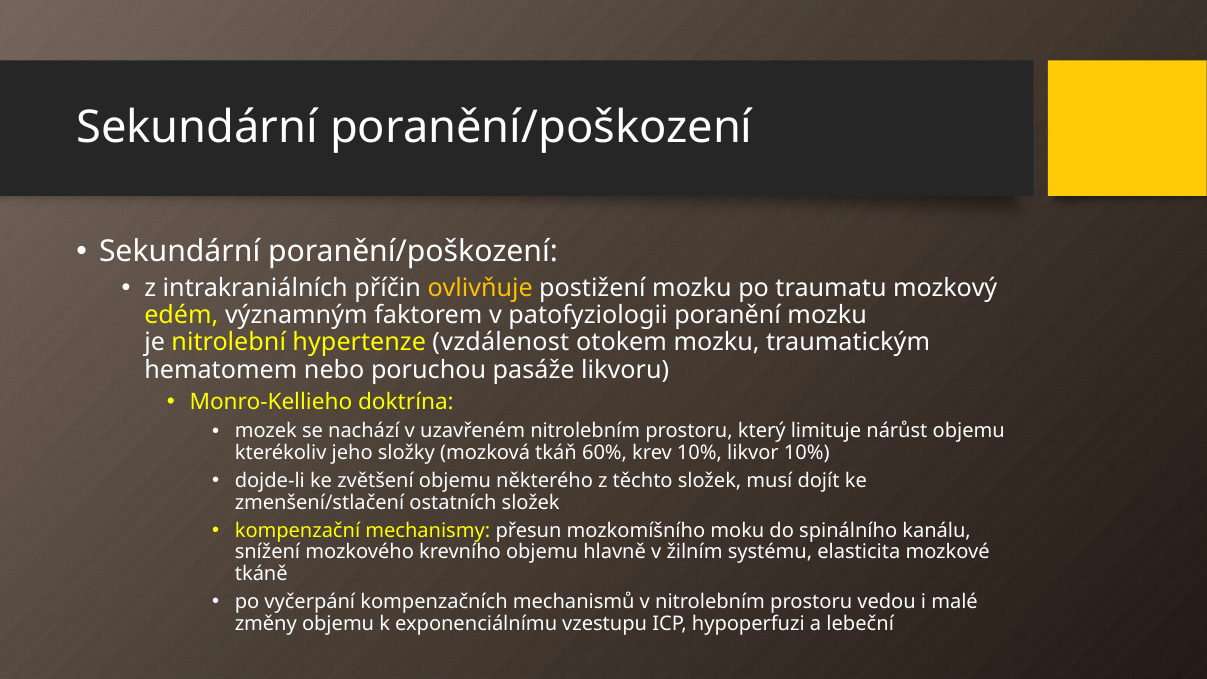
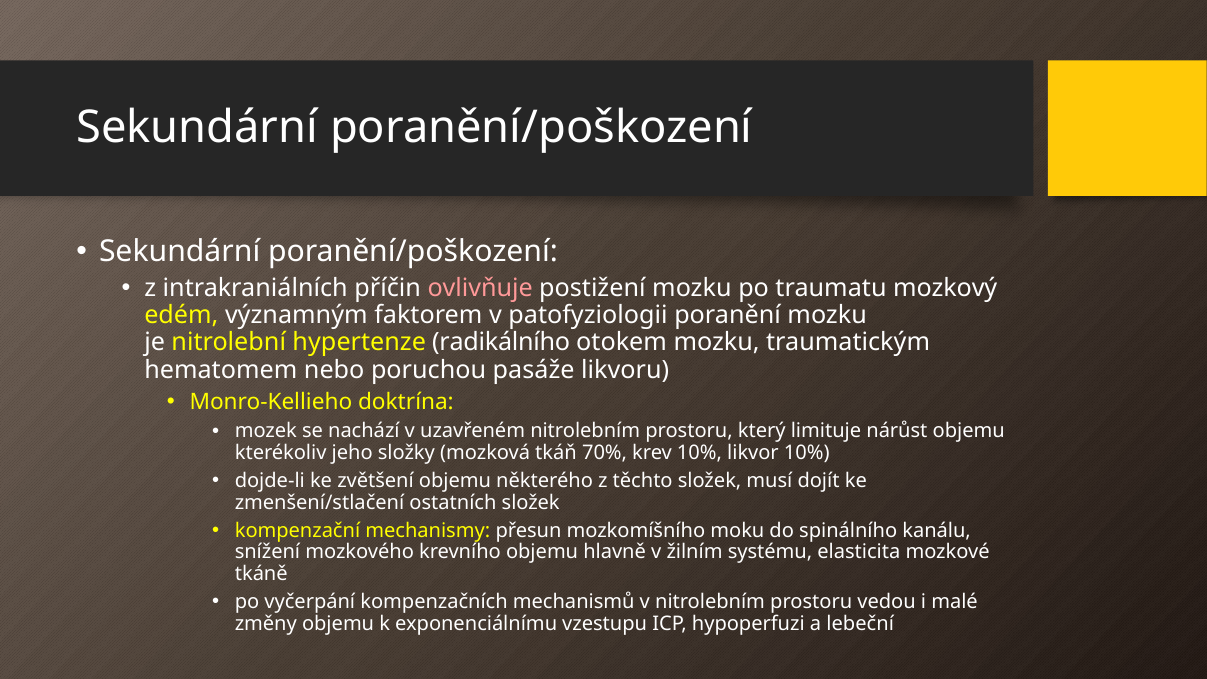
ovlivňuje colour: yellow -> pink
vzdálenost: vzdálenost -> radikálního
60%: 60% -> 70%
